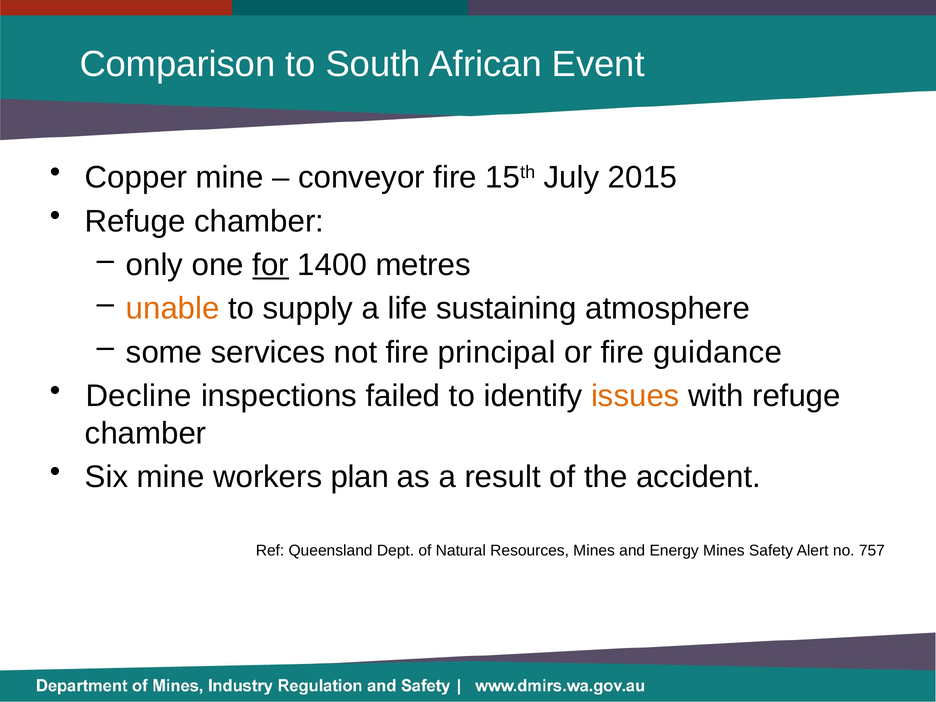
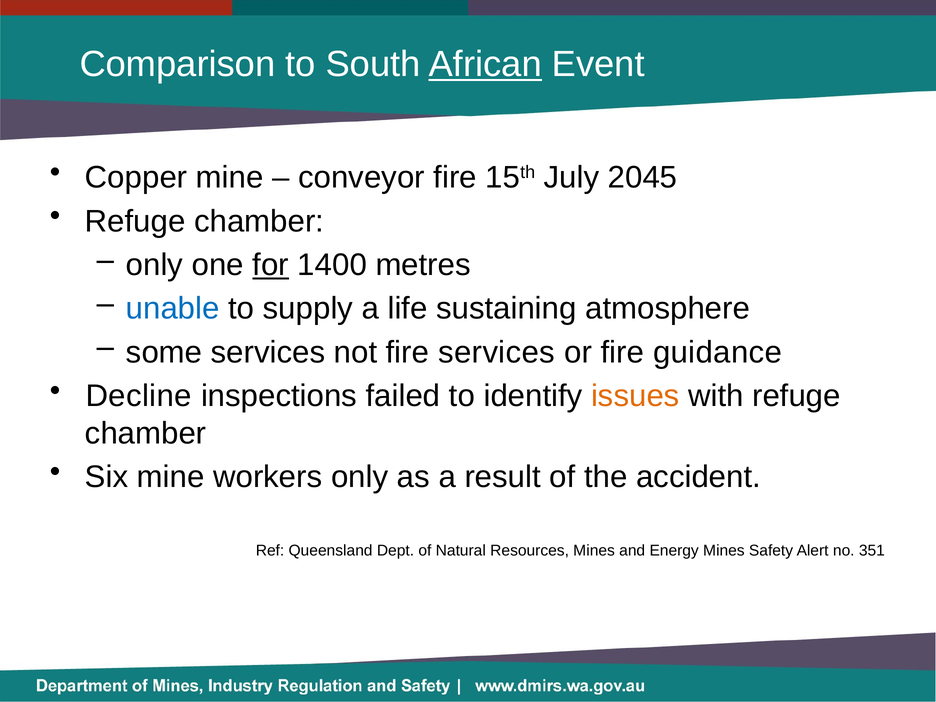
African underline: none -> present
2015: 2015 -> 2045
unable colour: orange -> blue
fire principal: principal -> services
workers plan: plan -> only
757: 757 -> 351
